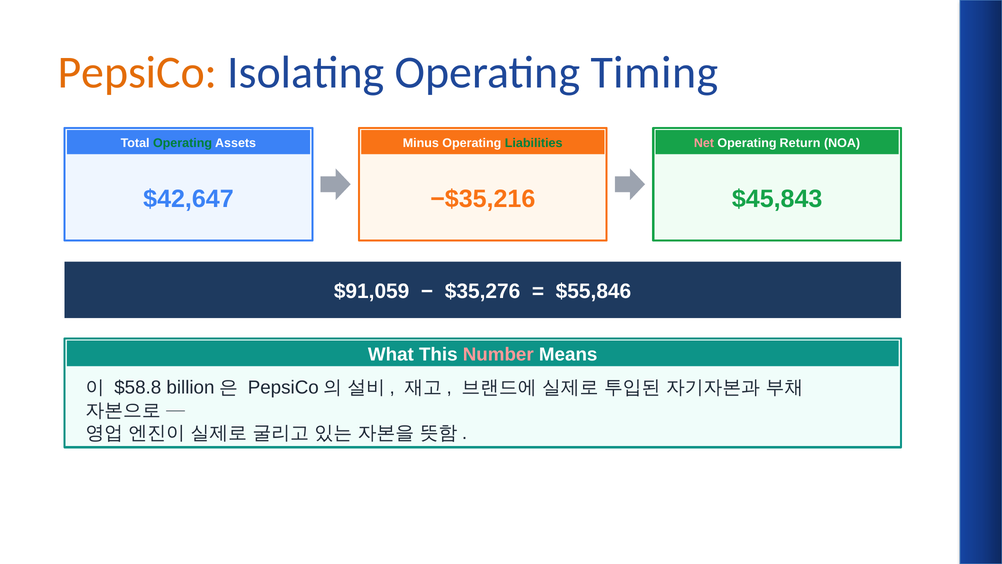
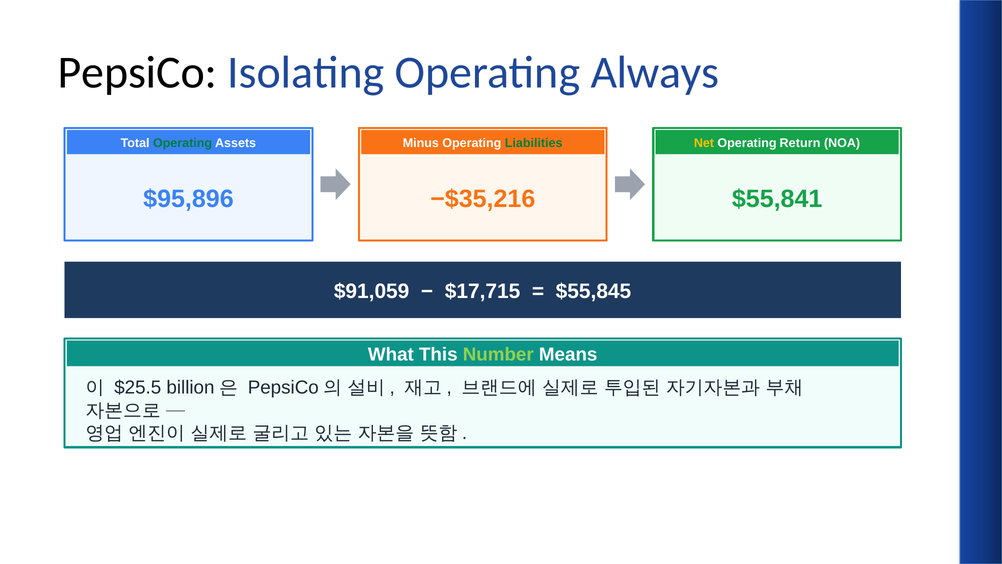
PepsiCo colour: orange -> black
Timing: Timing -> Always
Net colour: pink -> yellow
$42,647: $42,647 -> $95,896
$45,843: $45,843 -> $55,841
$35,276: $35,276 -> $17,715
$55,846: $55,846 -> $55,845
Number colour: pink -> light green
$58.8: $58.8 -> $25.5
